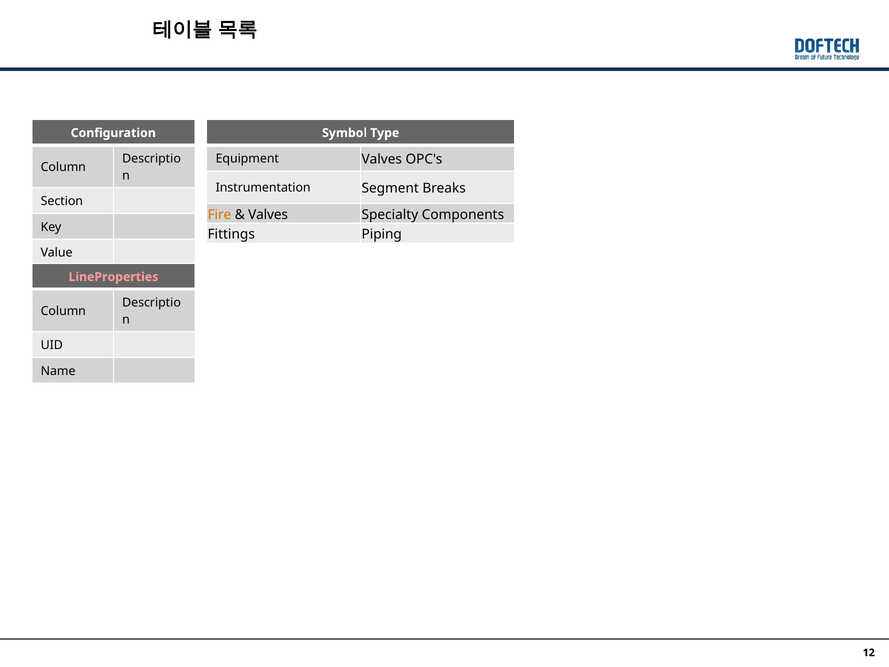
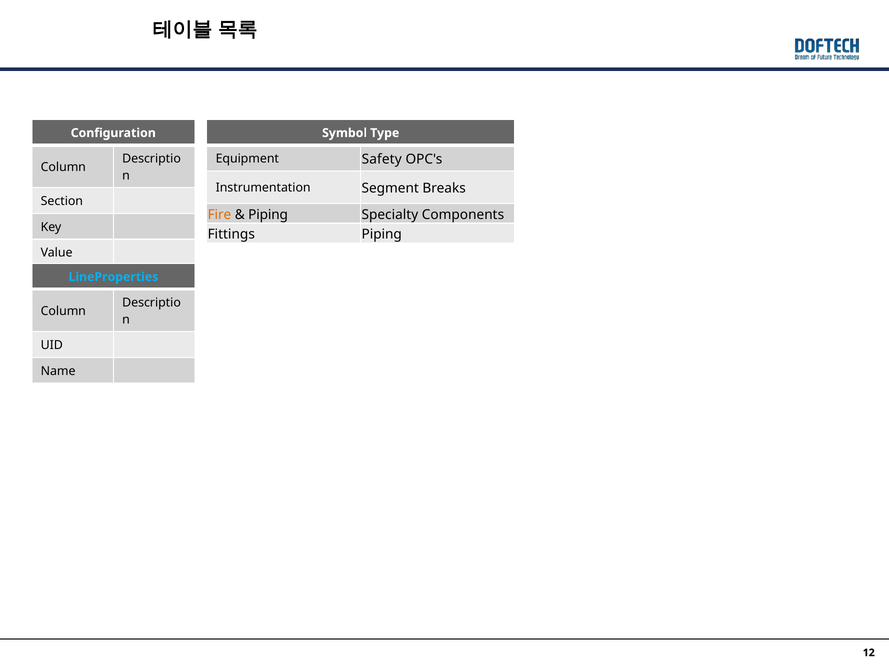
Equipment Valves: Valves -> Safety
Valves at (268, 214): Valves -> Piping
LineProperties colour: pink -> light blue
